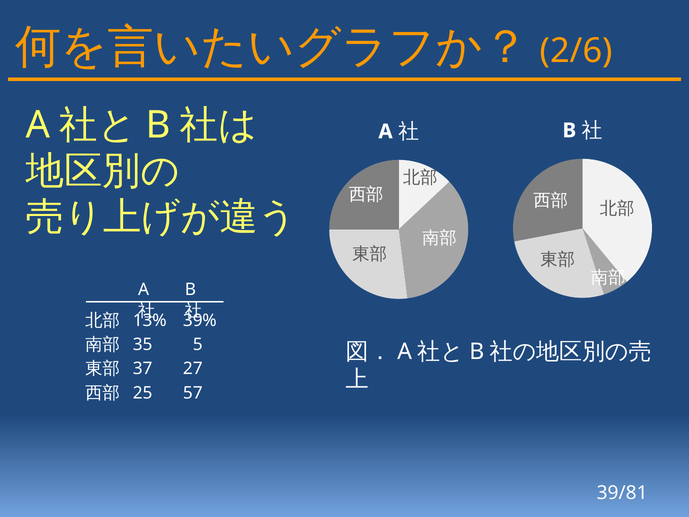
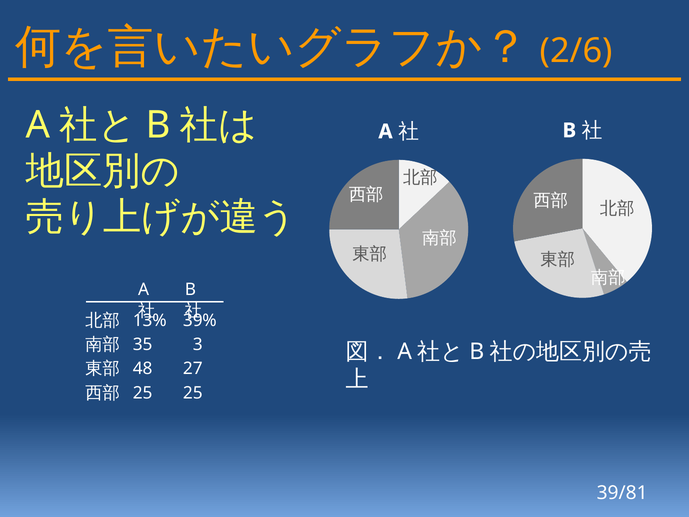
5: 5 -> 3
37: 37 -> 48
25 57: 57 -> 25
